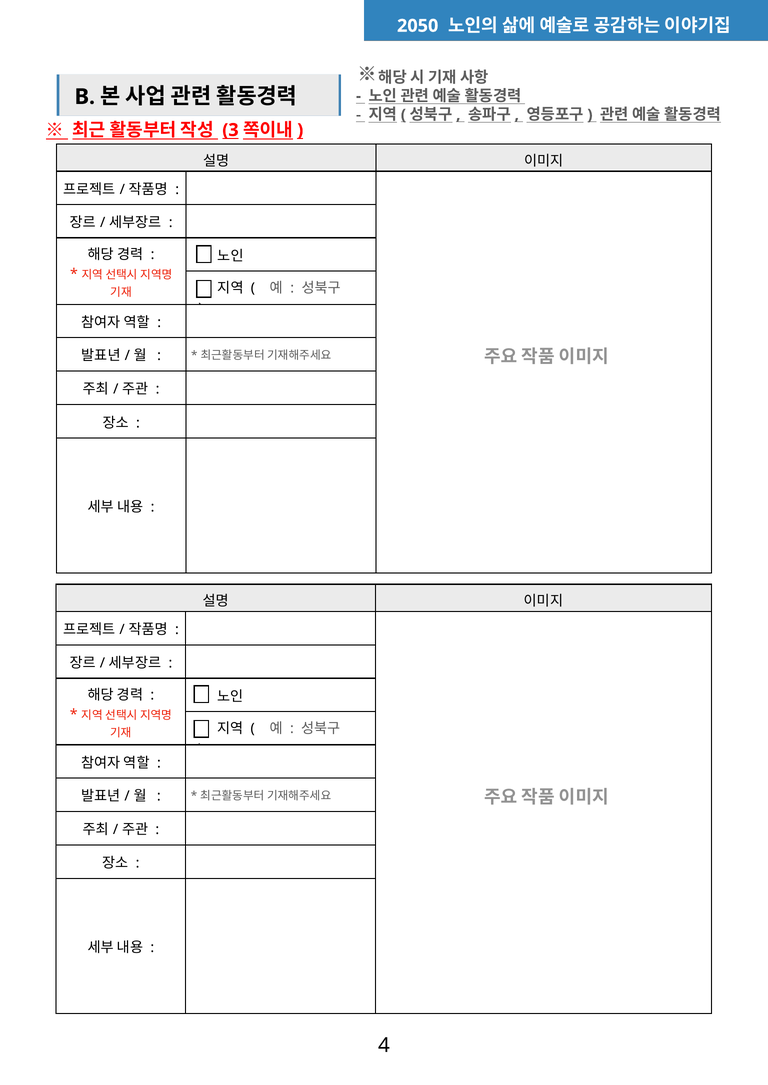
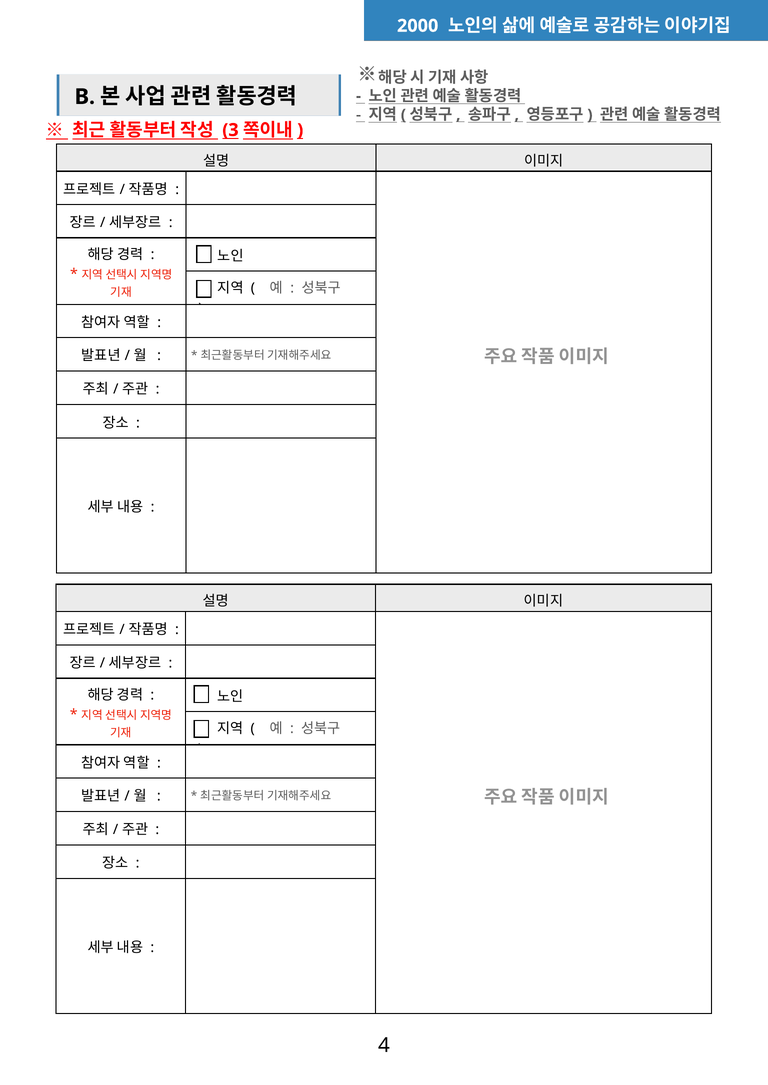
2050: 2050 -> 2000
